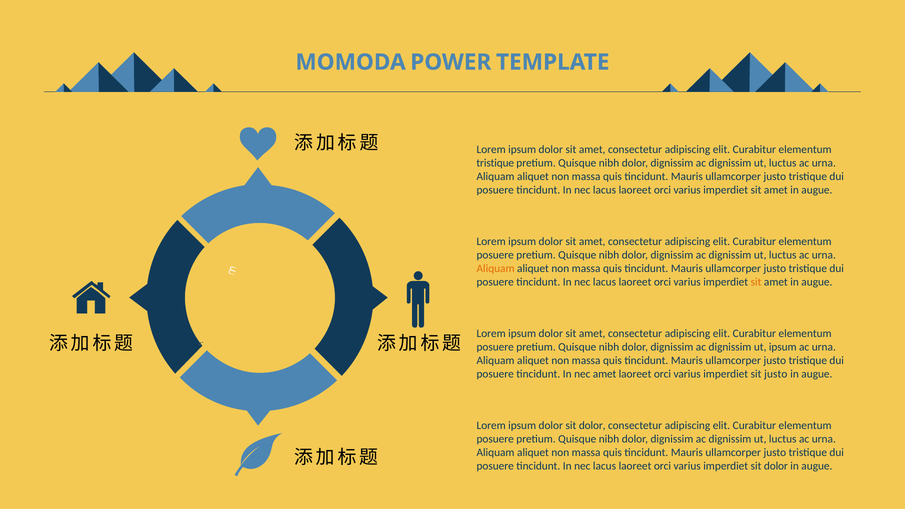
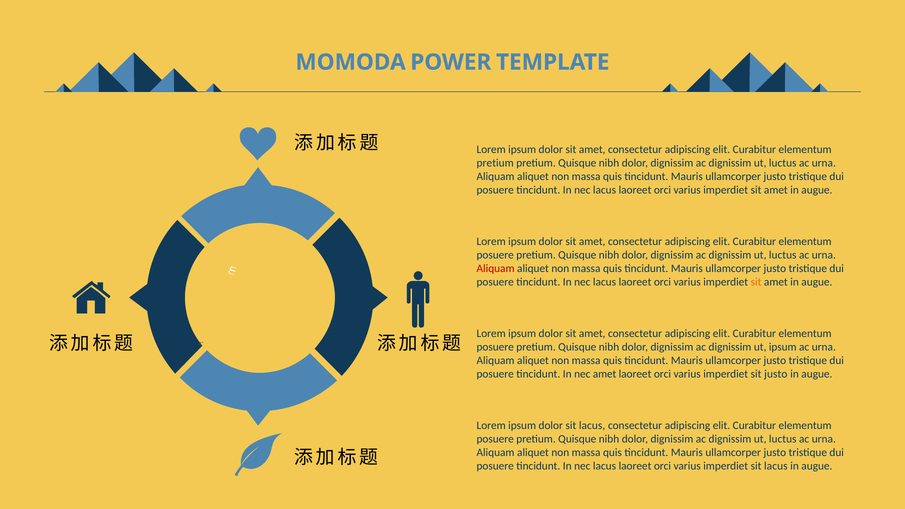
tristique at (495, 163): tristique -> pretium
Aliquam at (496, 269) colour: orange -> red
dolor sit dolor: dolor -> lacus
imperdiet sit dolor: dolor -> lacus
